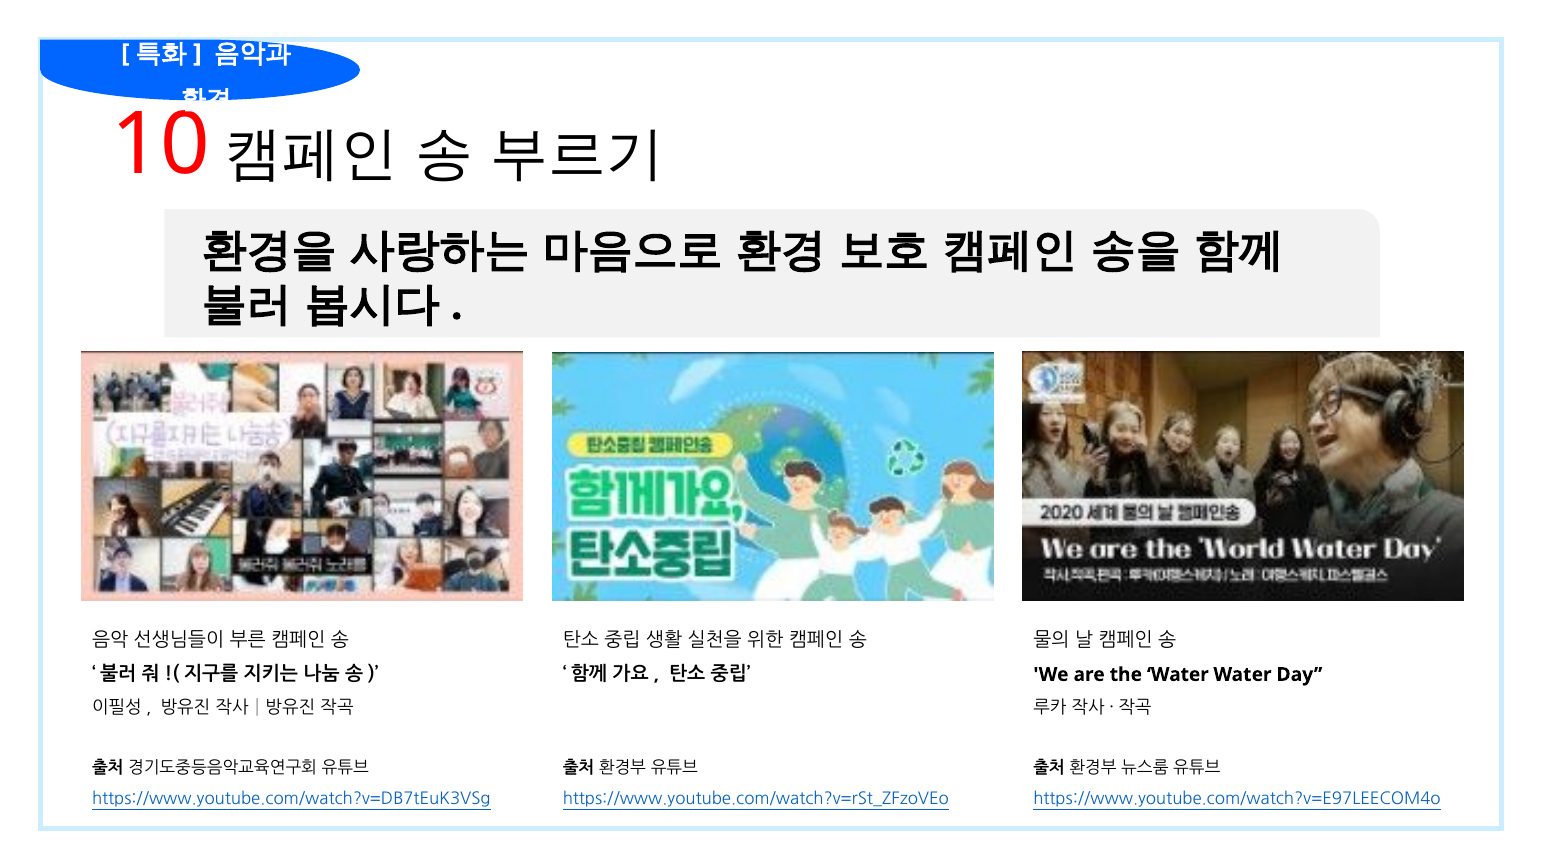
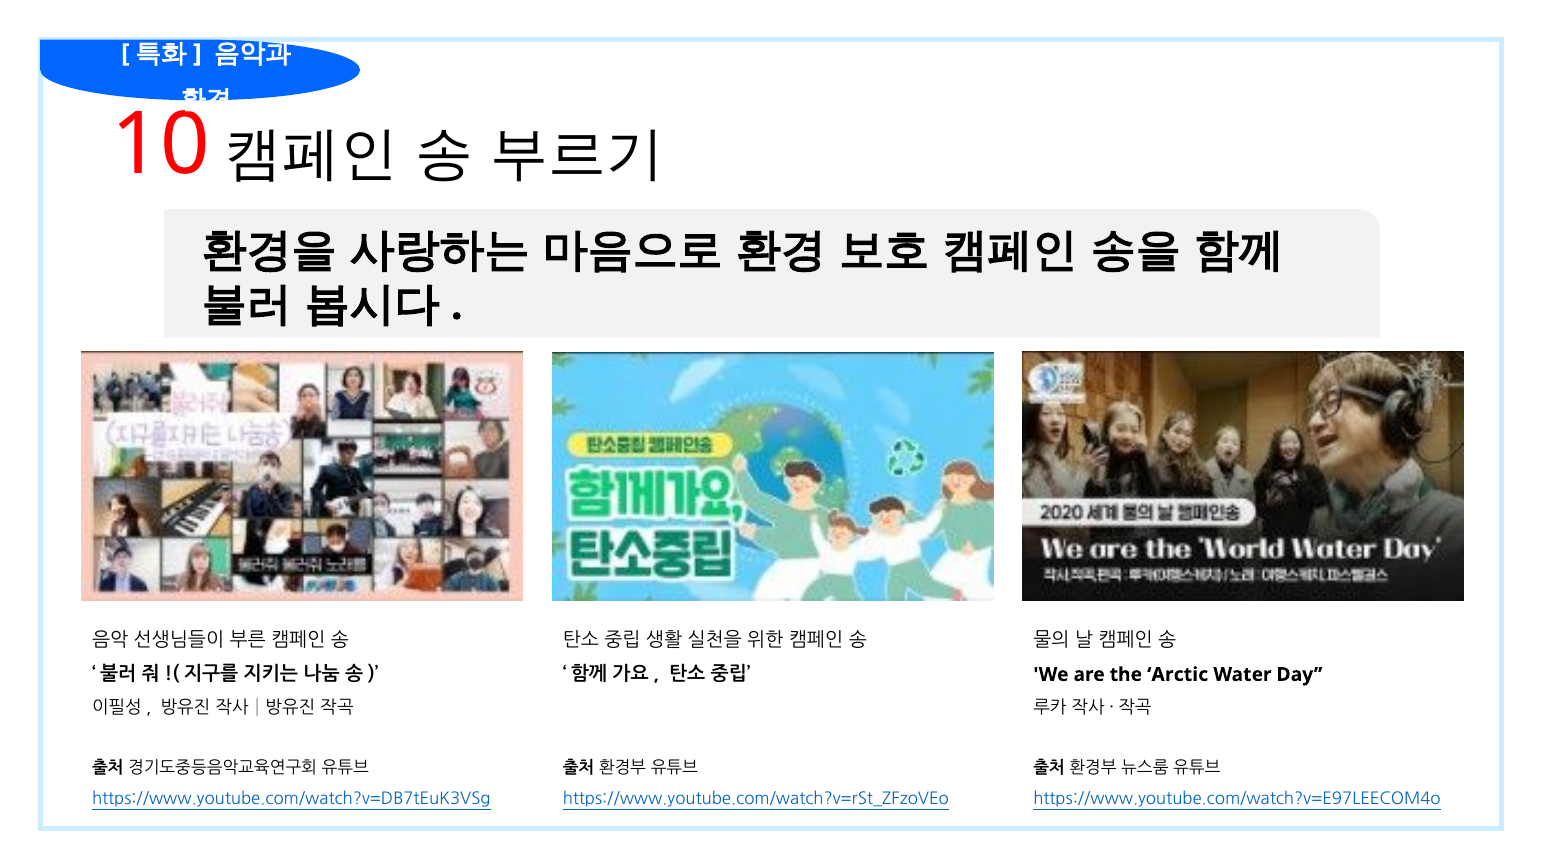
the Water: Water -> Arctic
